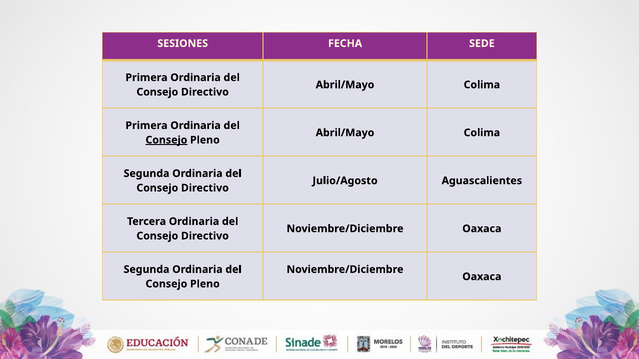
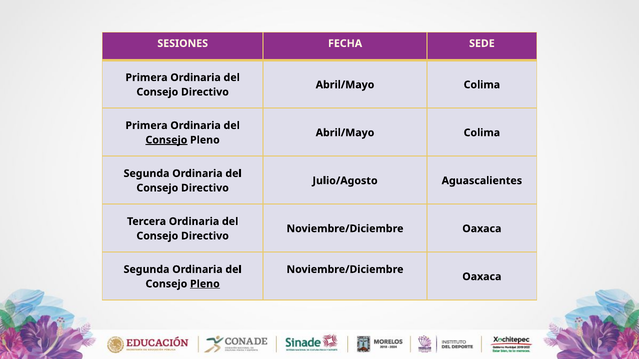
Pleno at (205, 284) underline: none -> present
